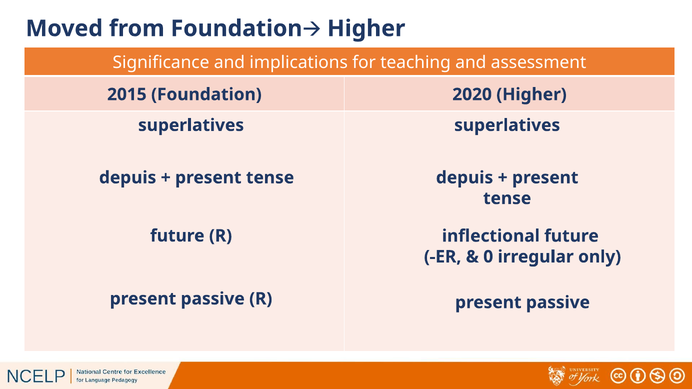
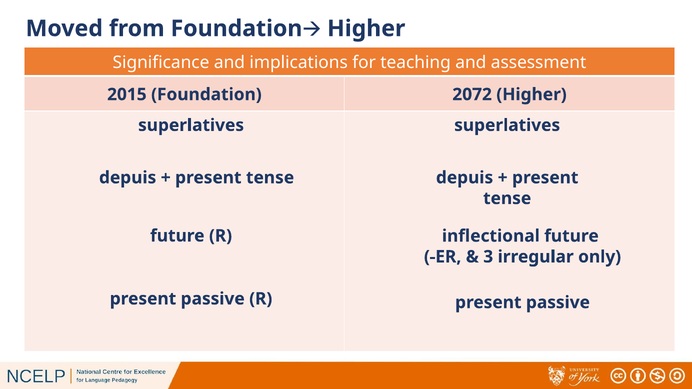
2020: 2020 -> 2072
0: 0 -> 3
